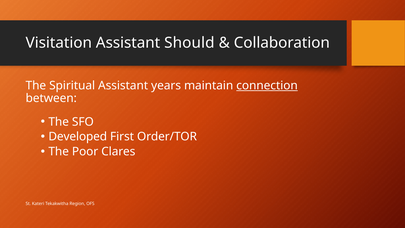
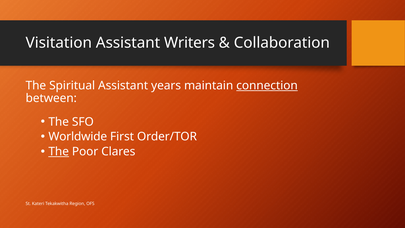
Should: Should -> Writers
Developed: Developed -> Worldwide
The at (59, 151) underline: none -> present
